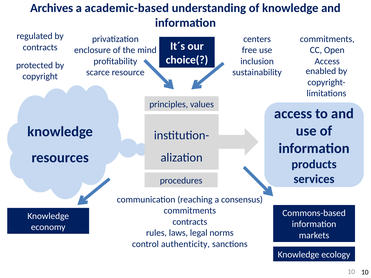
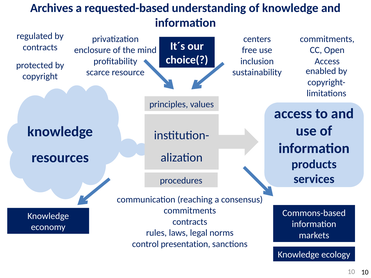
academic-based: academic-based -> requested-based
authenticity: authenticity -> presentation
